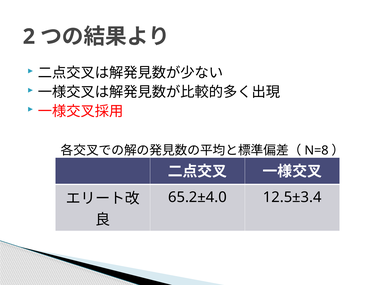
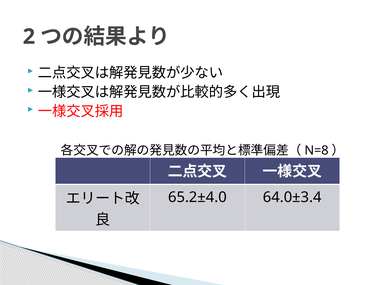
12.5±3.4: 12.5±3.4 -> 64.0±3.4
